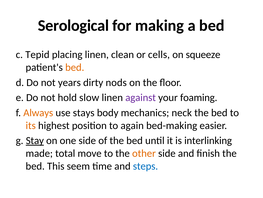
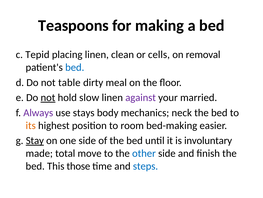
Serological: Serological -> Teaspoons
squeeze: squeeze -> removal
bed at (75, 67) colour: orange -> blue
years: years -> table
nods: nods -> meal
not at (48, 97) underline: none -> present
foaming: foaming -> married
Always colour: orange -> purple
again: again -> room
interlinking: interlinking -> involuntary
other colour: orange -> blue
seem: seem -> those
